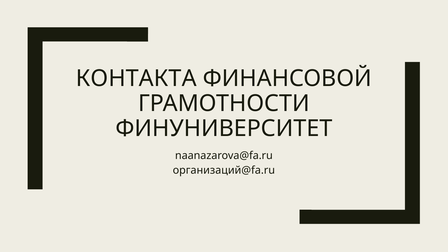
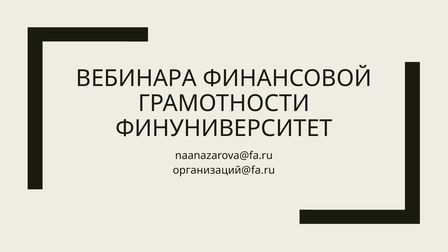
КОНТАКТА: КОНТАКТА -> ВЕБИНАРА
